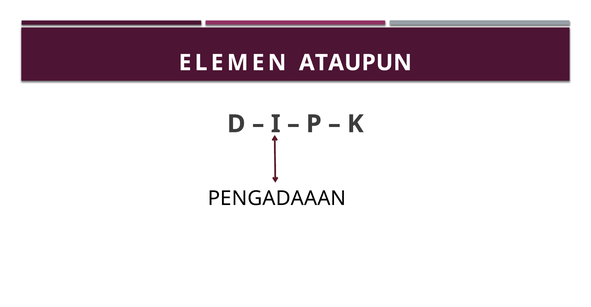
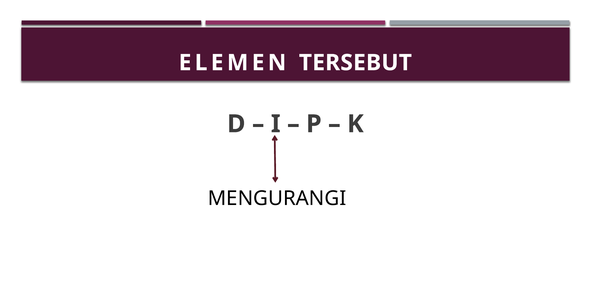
ATAUPUN: ATAUPUN -> TERSEBUT
PENGADAAAN: PENGADAAAN -> MENGURANGI
